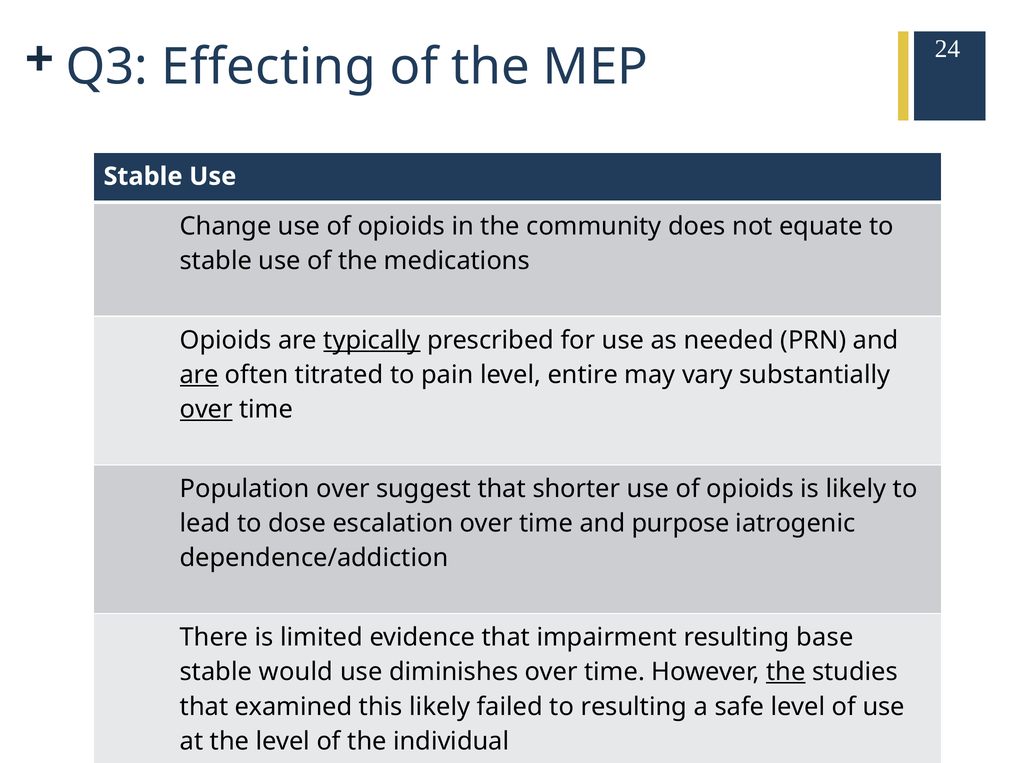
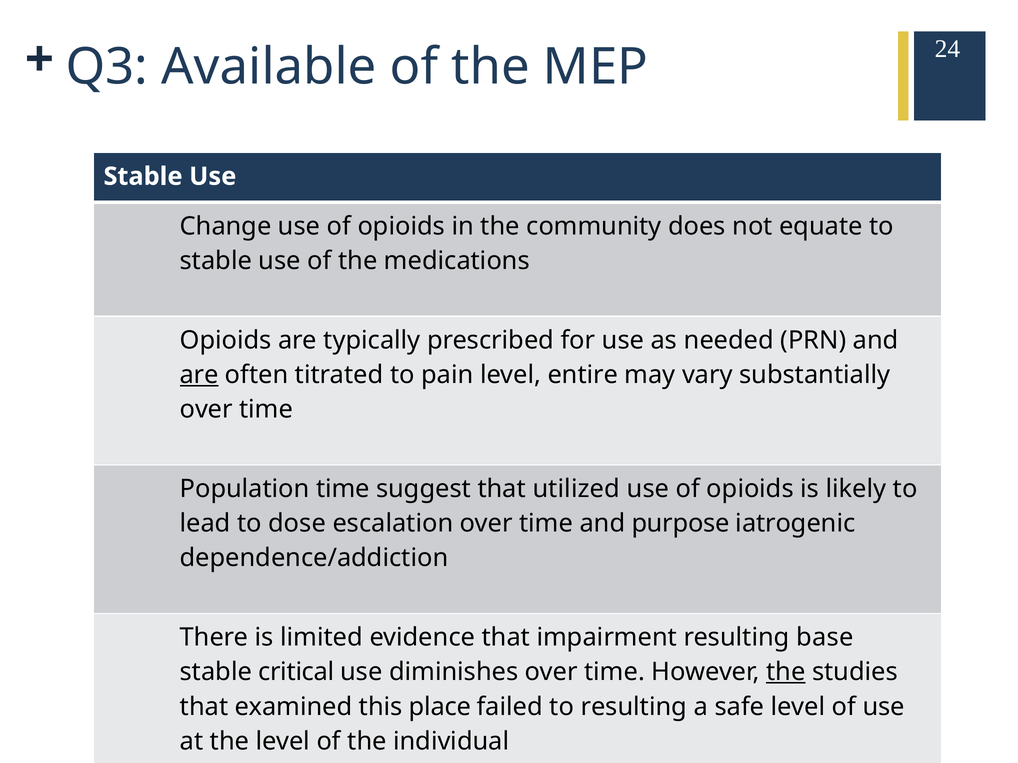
Effecting: Effecting -> Available
typically underline: present -> none
over at (206, 410) underline: present -> none
Population over: over -> time
shorter: shorter -> utilized
would: would -> critical
this likely: likely -> place
